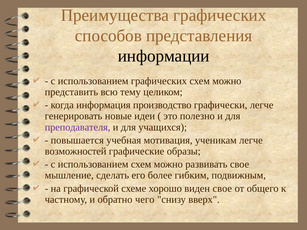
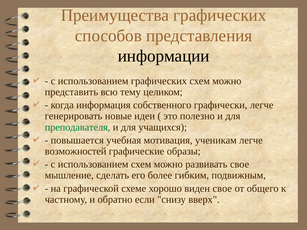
производство: производство -> собственного
преподавателя colour: purple -> green
чего: чего -> если
